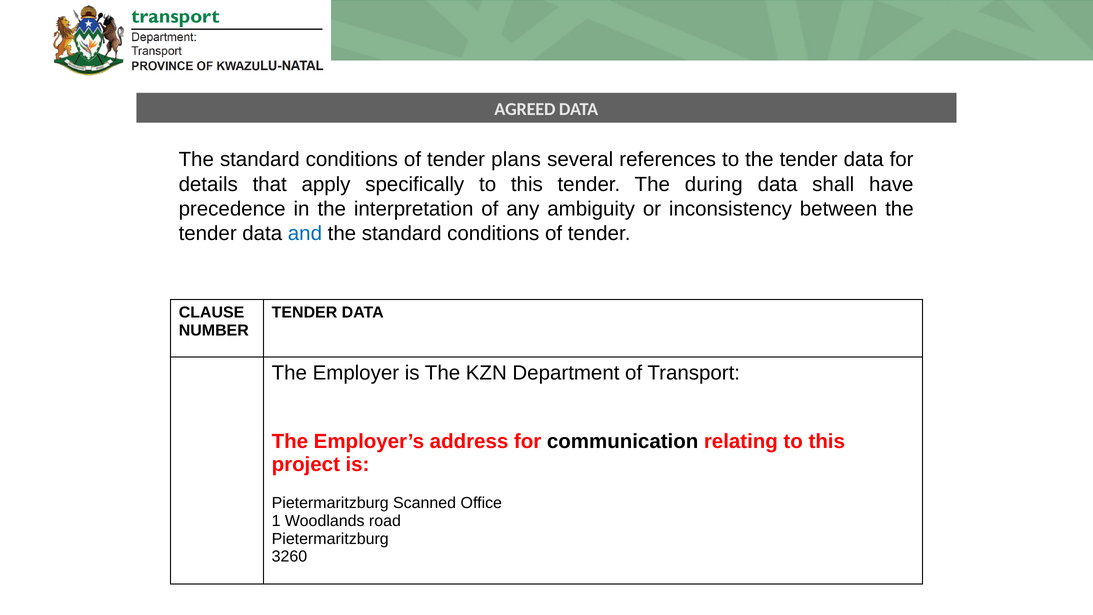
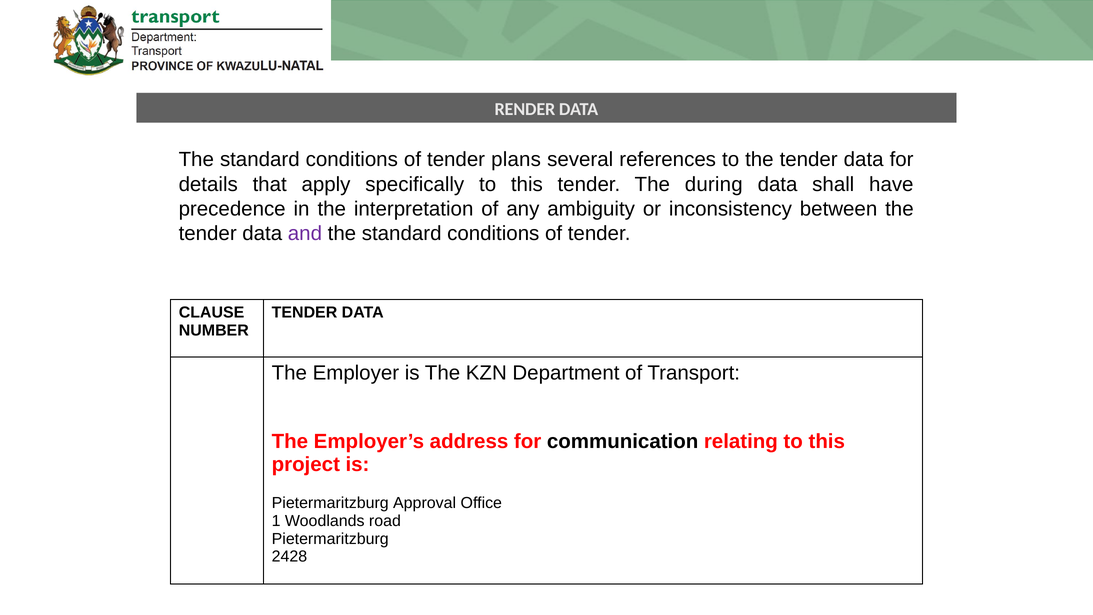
AGREED: AGREED -> RENDER
and at (305, 233) colour: blue -> purple
Scanned: Scanned -> Approval
3260: 3260 -> 2428
